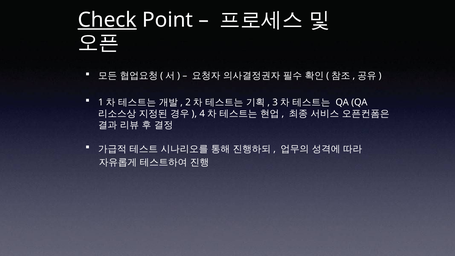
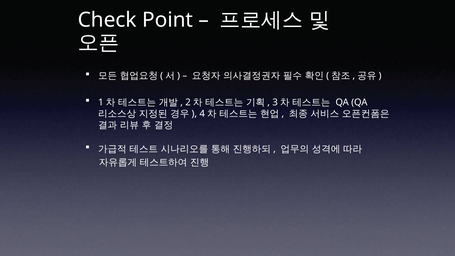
Check underline: present -> none
